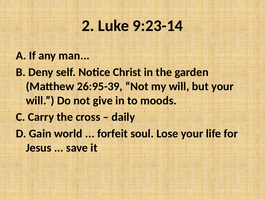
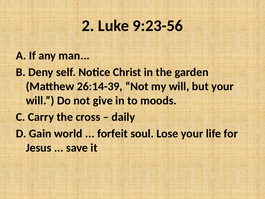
9:23-14: 9:23-14 -> 9:23-56
26:95-39: 26:95-39 -> 26:14-39
